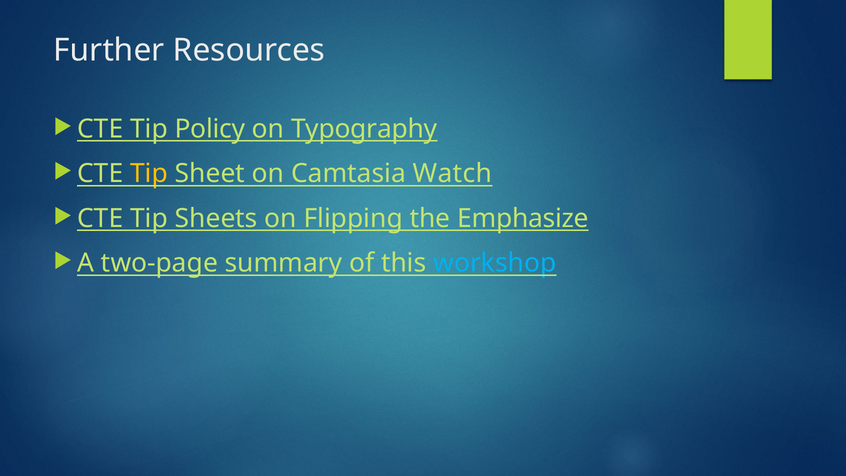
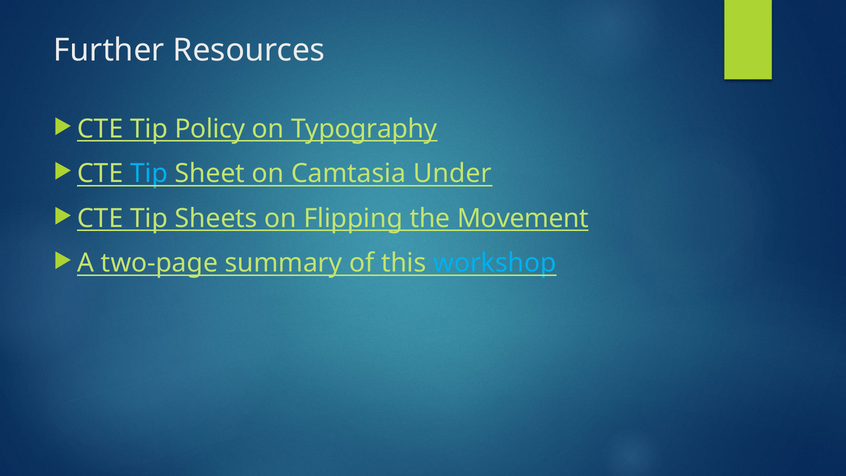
Tip at (149, 174) colour: yellow -> light blue
Watch: Watch -> Under
Emphasize: Emphasize -> Movement
